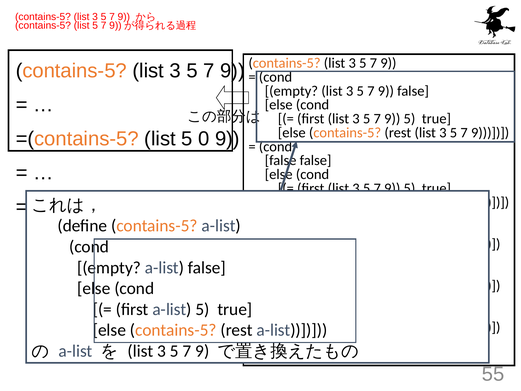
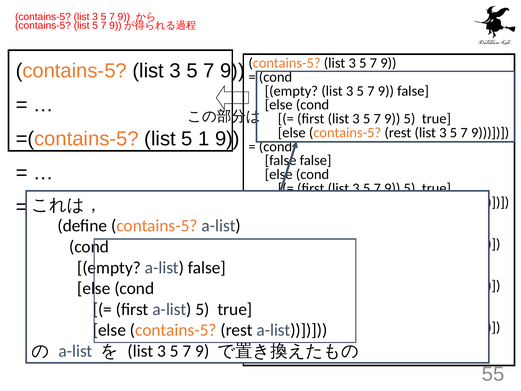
0: 0 -> 1
